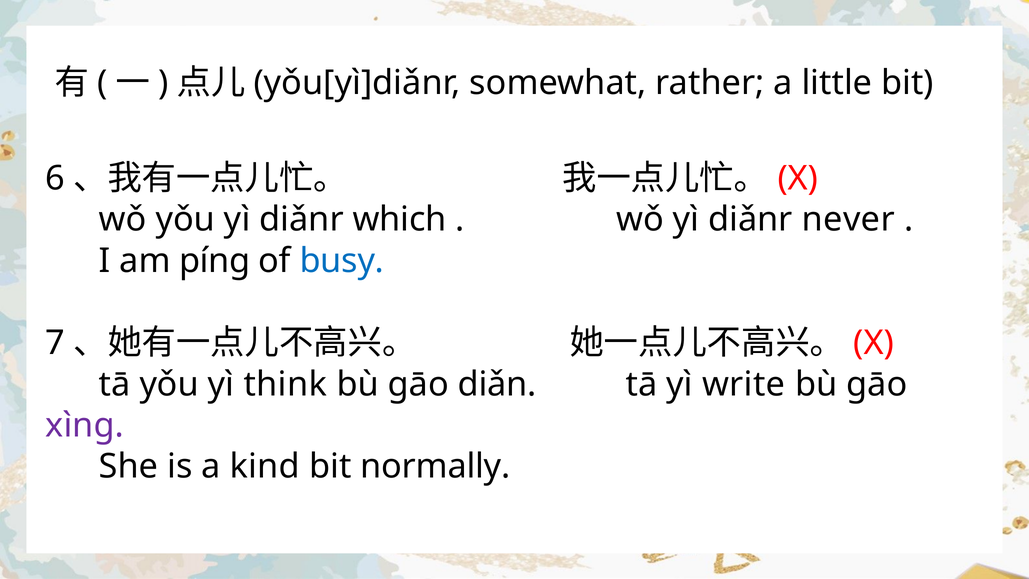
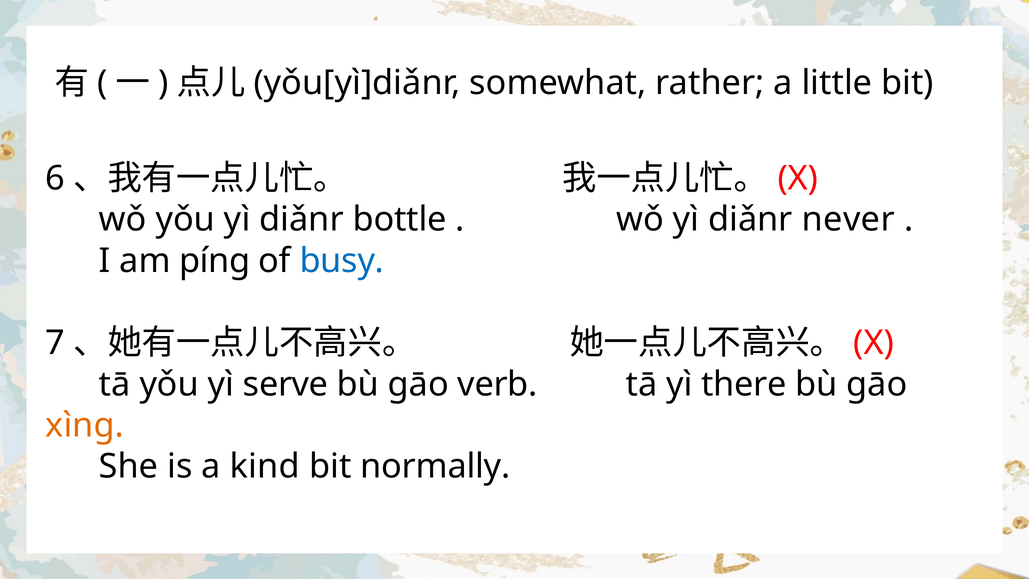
which: which -> bottle
think: think -> serve
diǎn: diǎn -> verb
write: write -> there
xìng colour: purple -> orange
